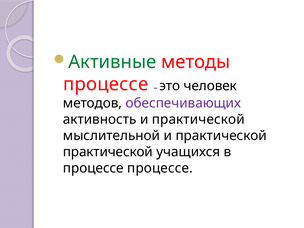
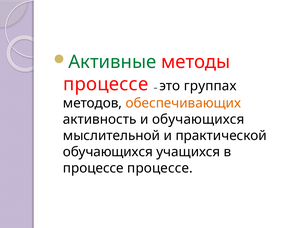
человек: человек -> группах
обеспечивающих colour: purple -> orange
активность и практической: практической -> обучающихся
практической at (108, 152): практической -> обучающихся
